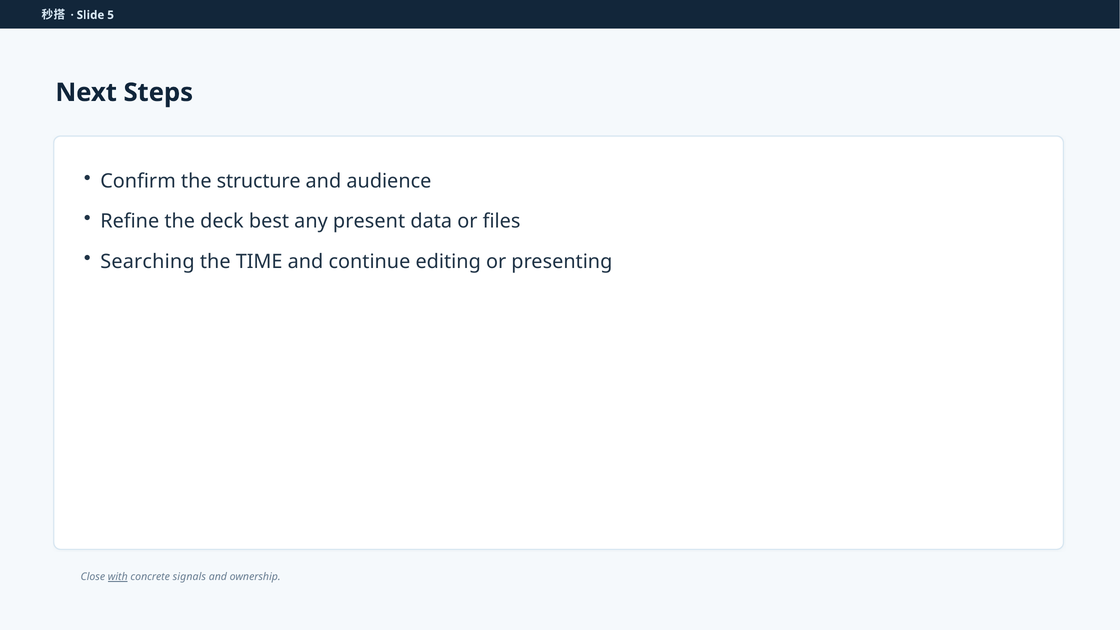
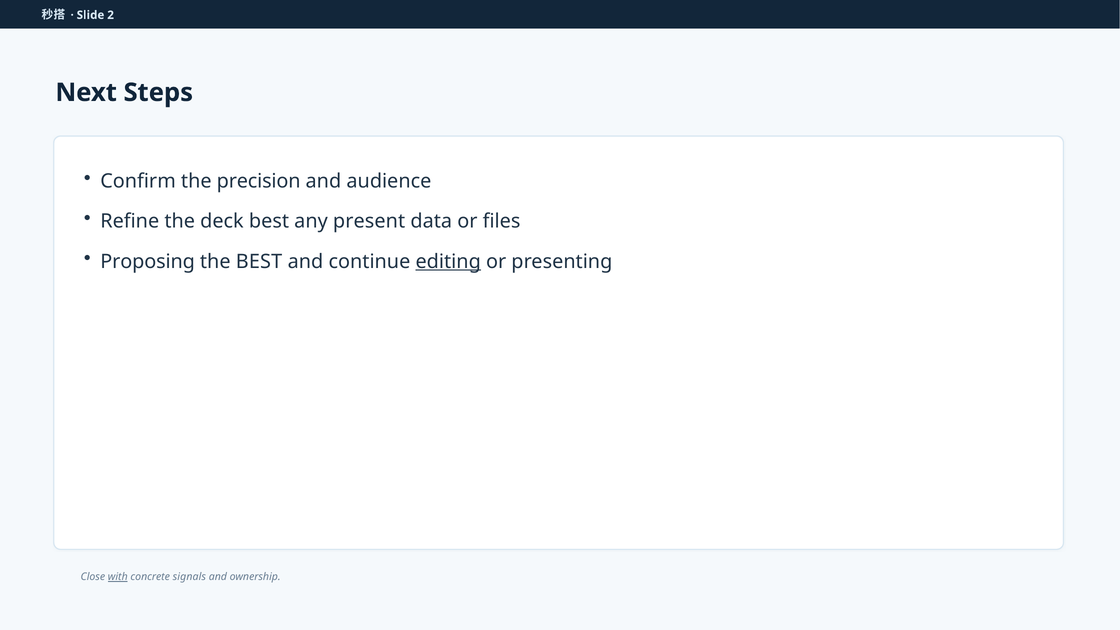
5: 5 -> 2
structure: structure -> precision
Searching: Searching -> Proposing
the TIME: TIME -> BEST
editing underline: none -> present
